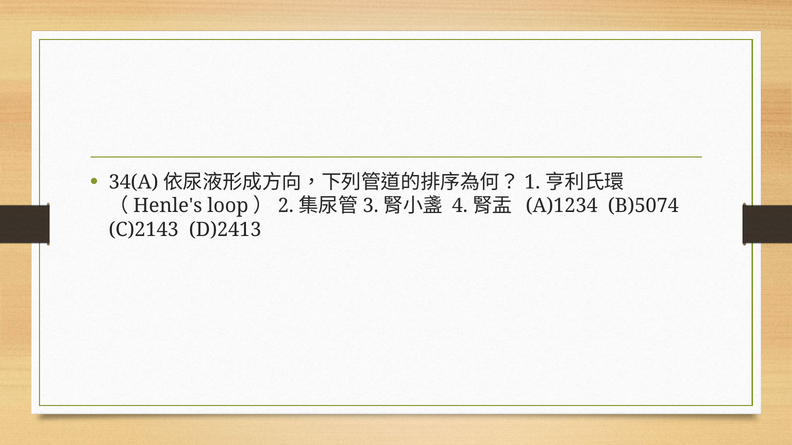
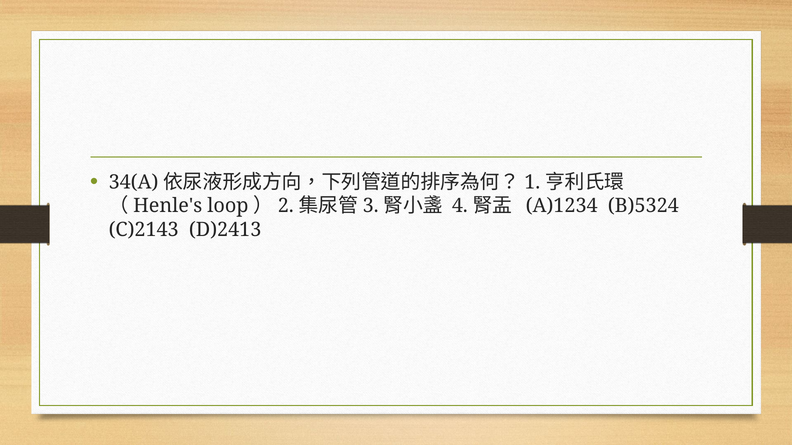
B)5074: B)5074 -> B)5324
